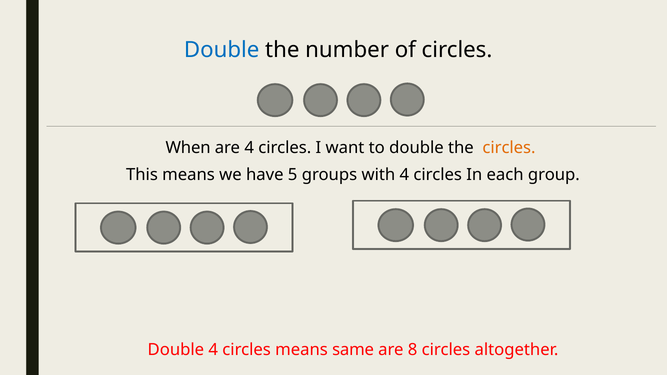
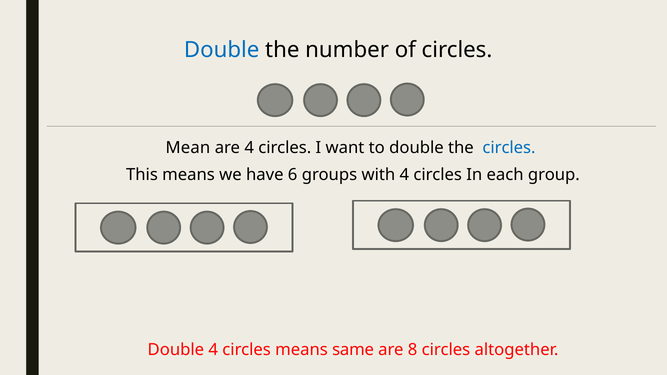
When: When -> Mean
circles at (509, 148) colour: orange -> blue
5: 5 -> 6
